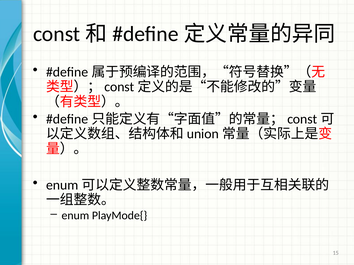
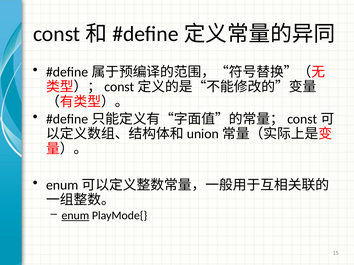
enum underline: none -> present
